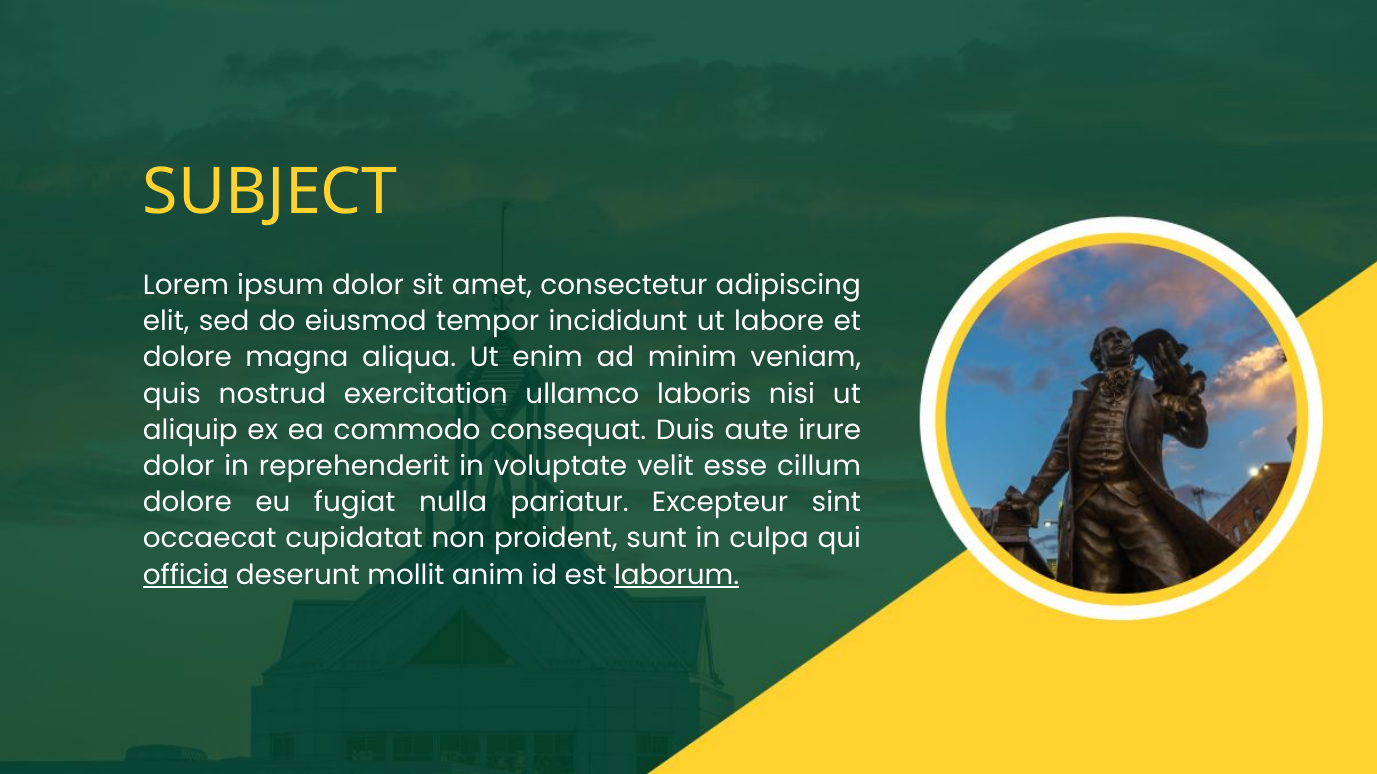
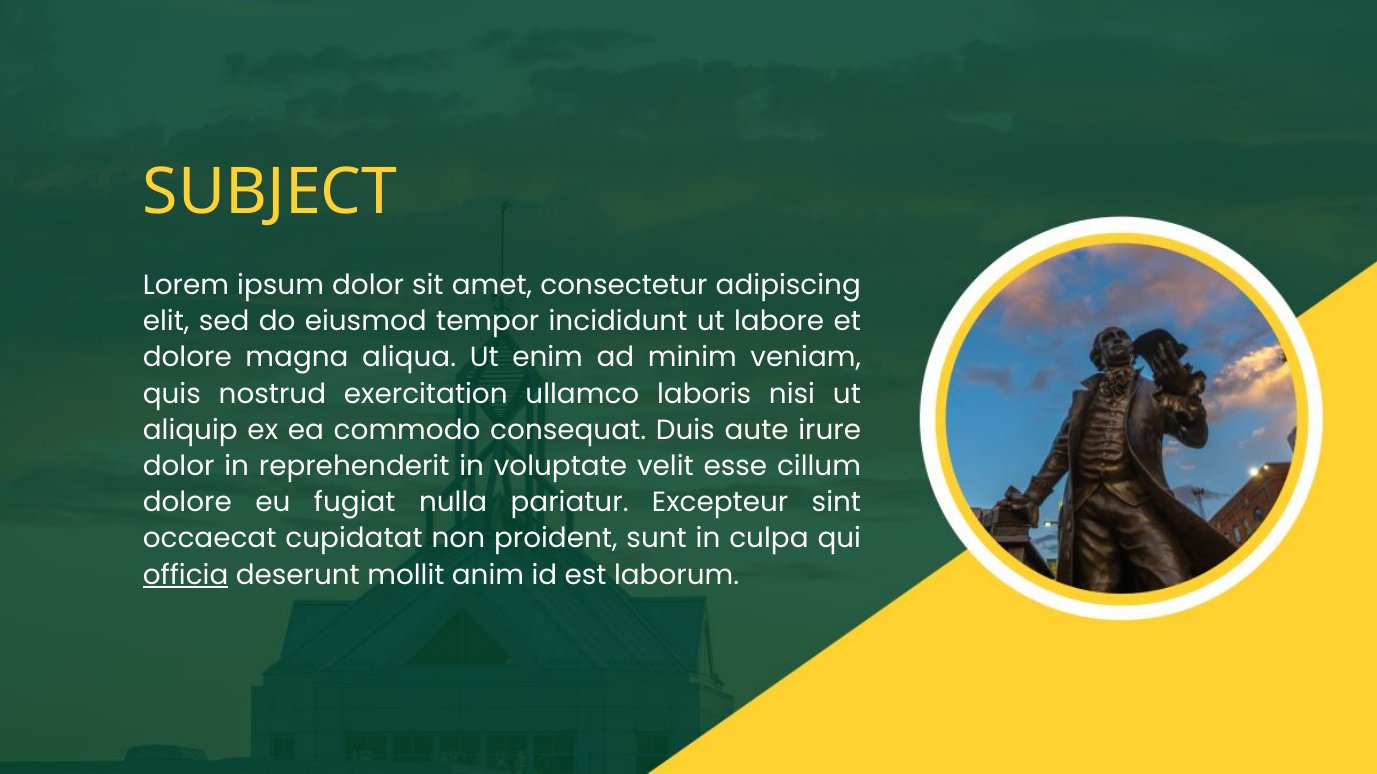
laborum underline: present -> none
